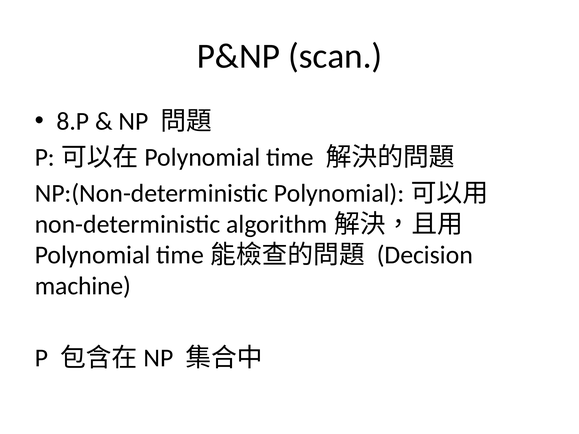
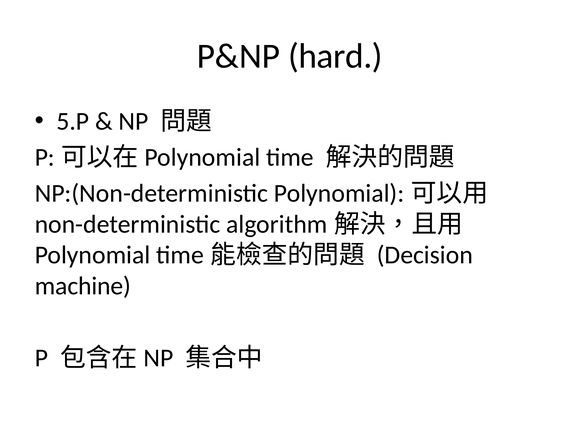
scan: scan -> hard
8.P: 8.P -> 5.P
